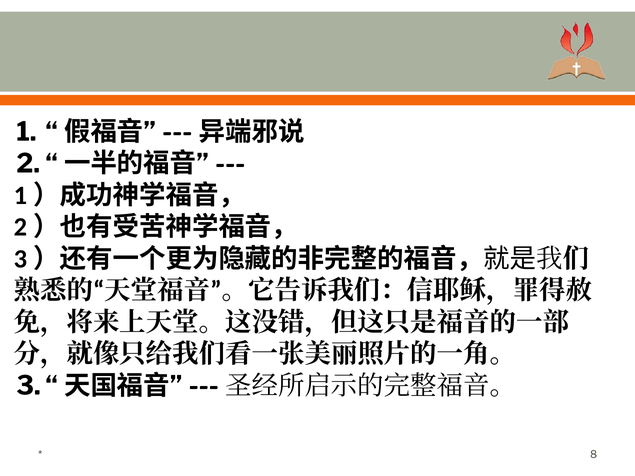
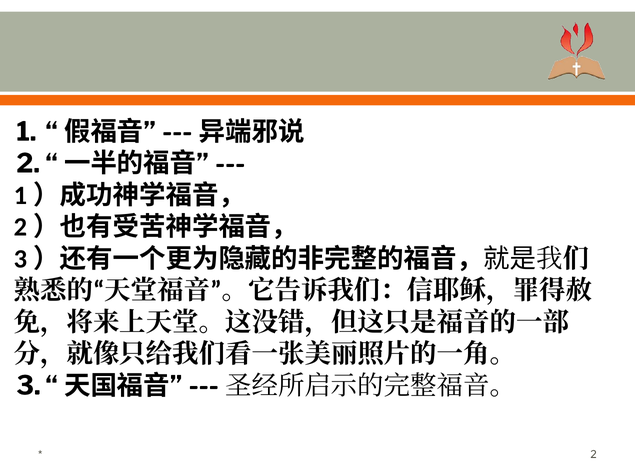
8: 8 -> 2
